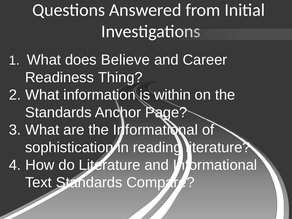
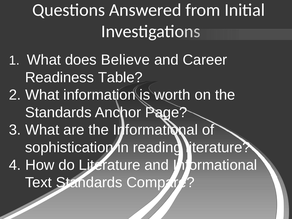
Thing: Thing -> Table
within: within -> worth
